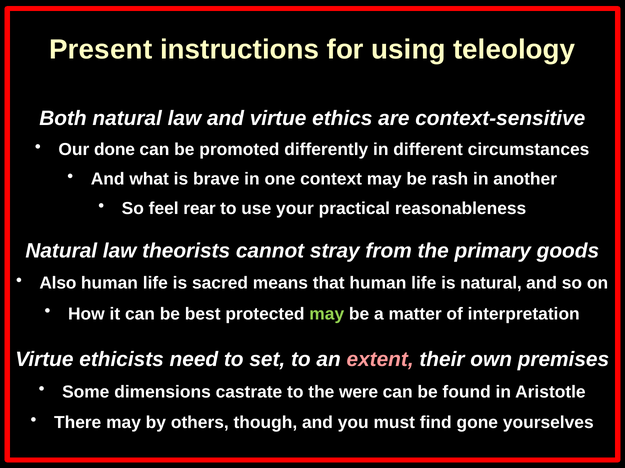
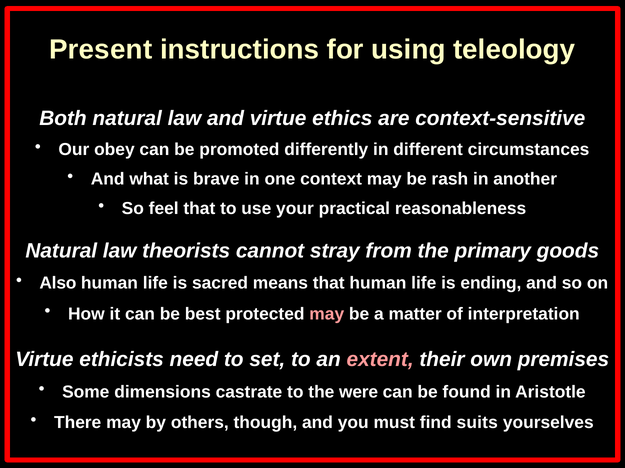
done: done -> obey
feel rear: rear -> that
is natural: natural -> ending
may at (327, 314) colour: light green -> pink
gone: gone -> suits
